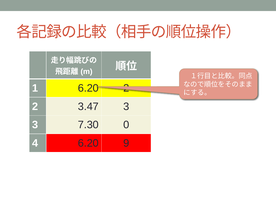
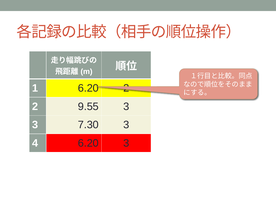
3.47: 3.47 -> 9.55
7.30 0: 0 -> 3
6.20 9: 9 -> 3
